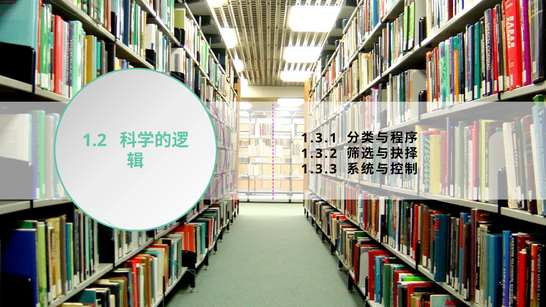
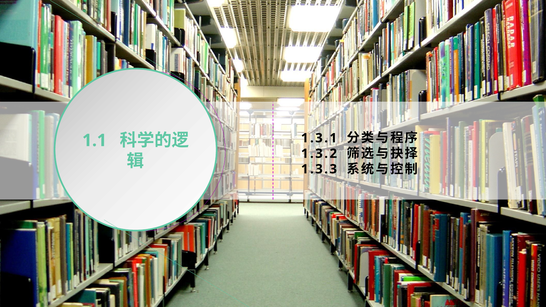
1.2: 1.2 -> 1.1
